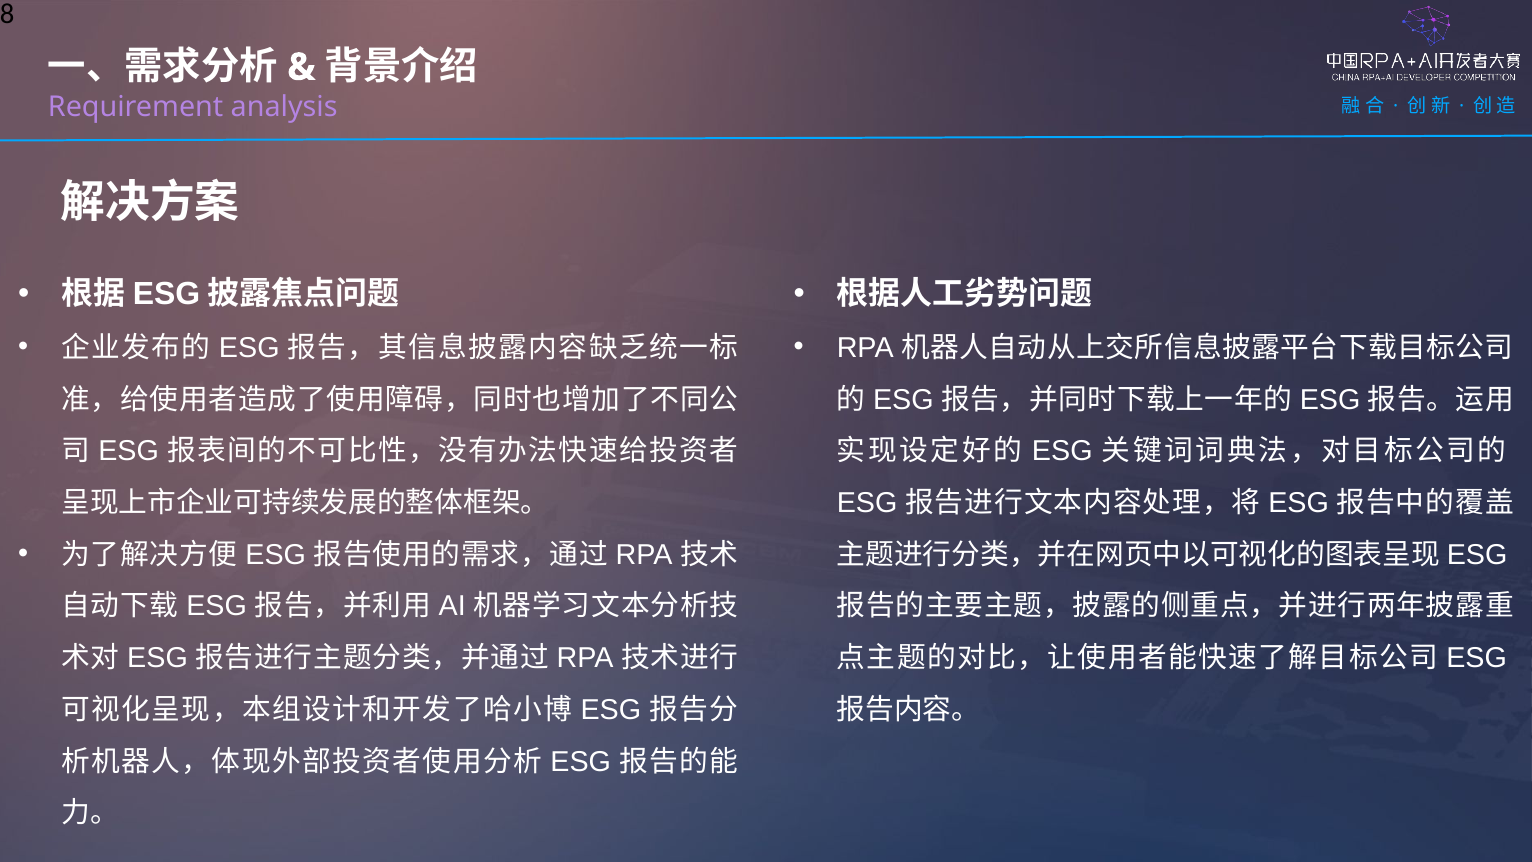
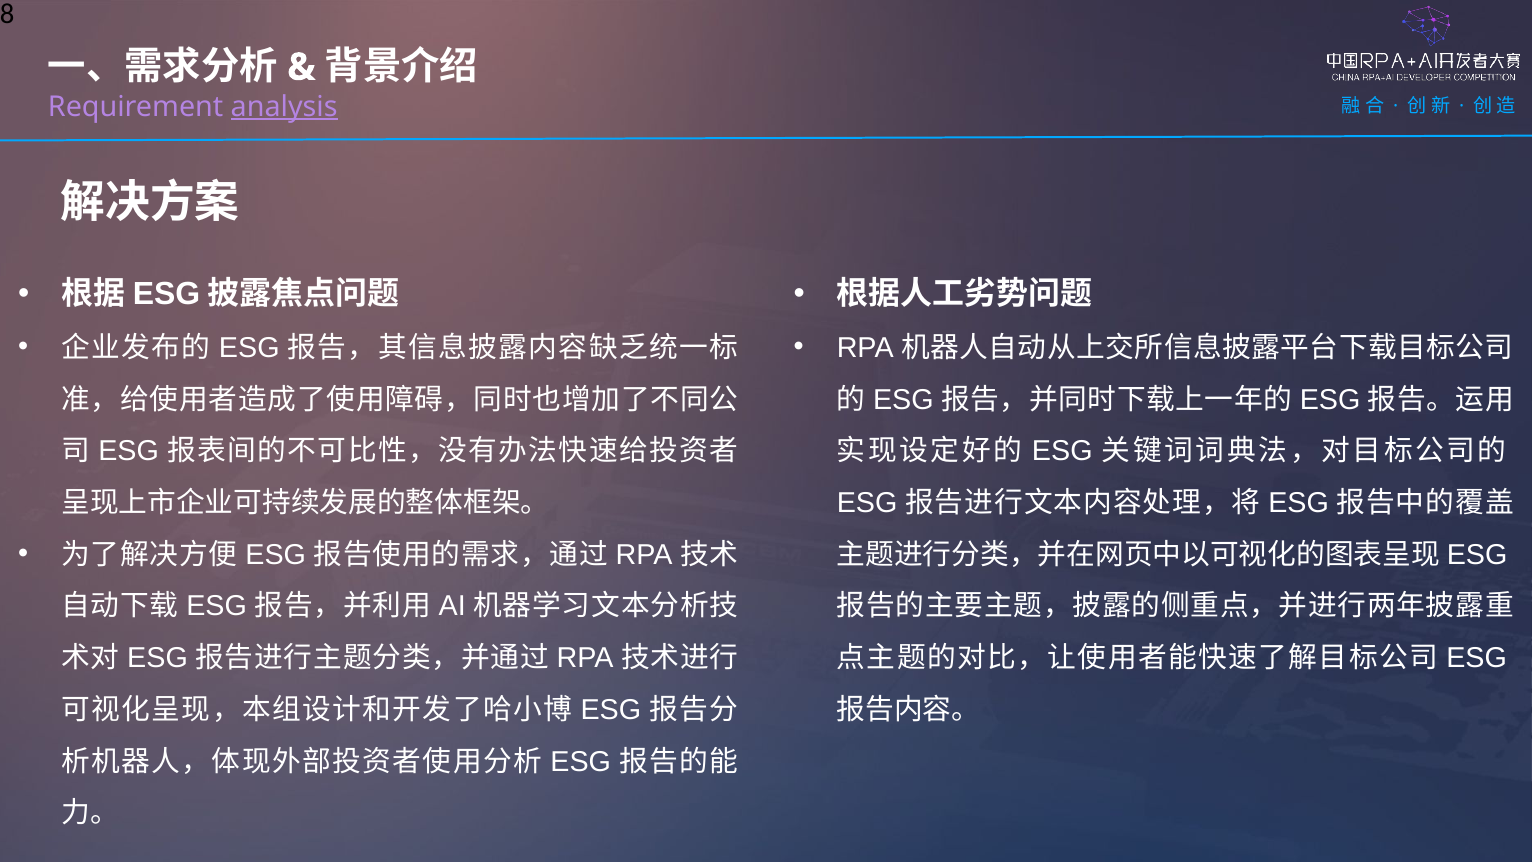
analysis underline: none -> present
